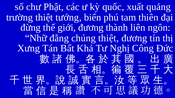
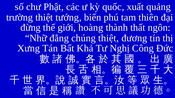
giới đương: đương -> hoàng
liên: liên -> thất
